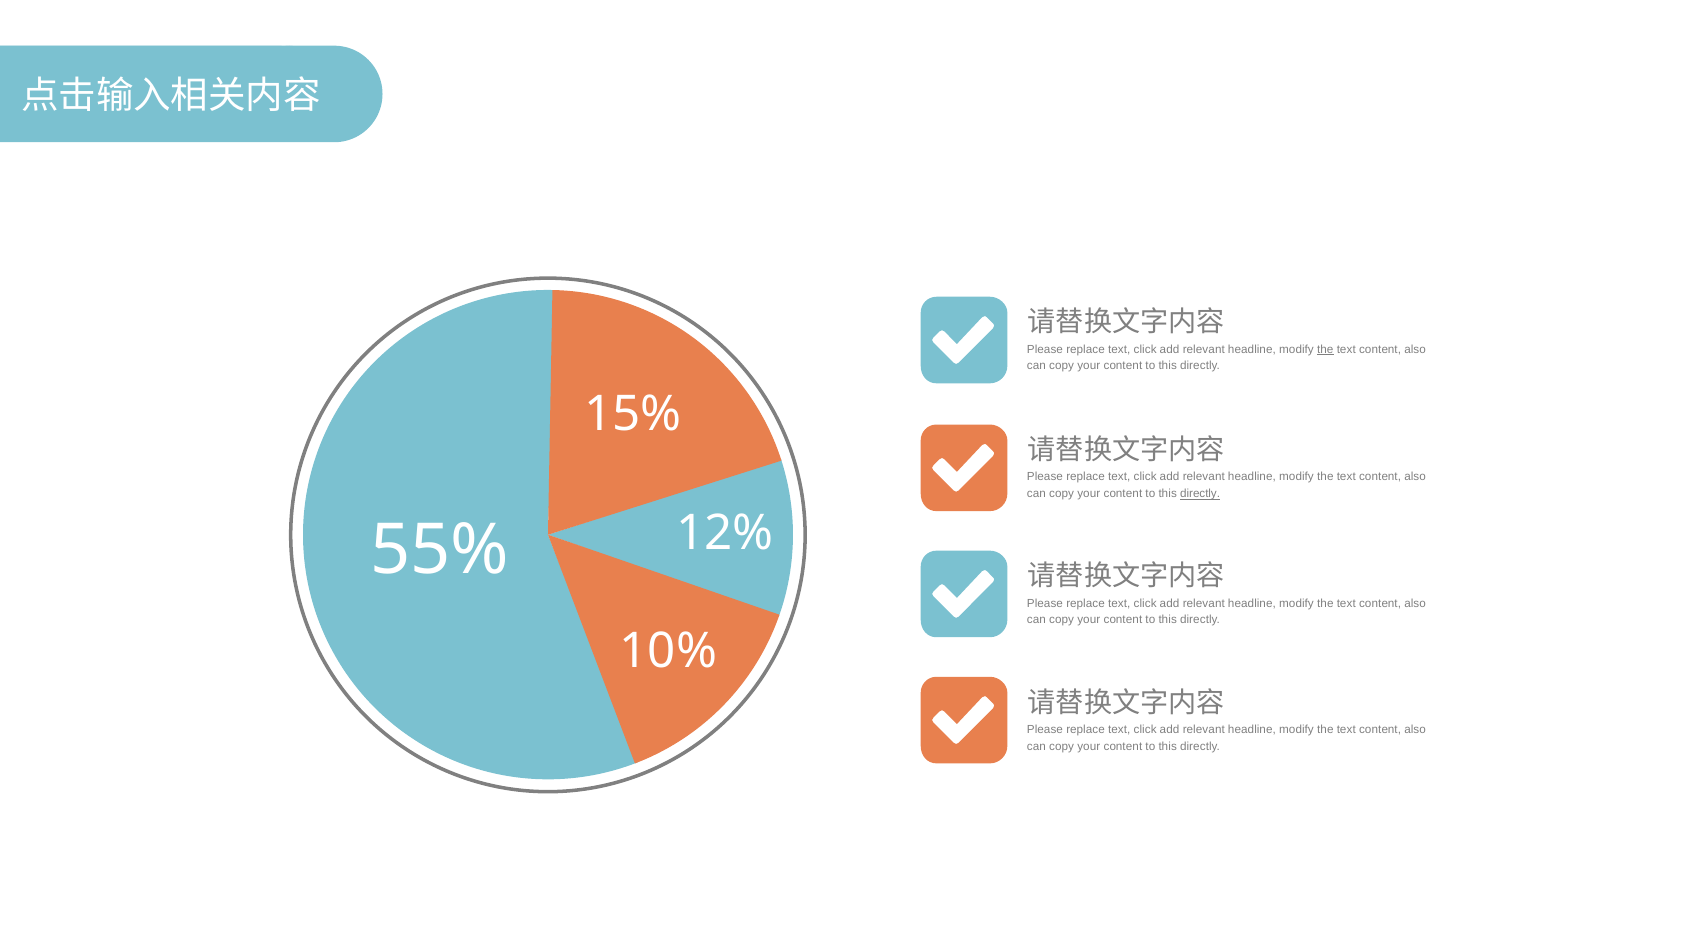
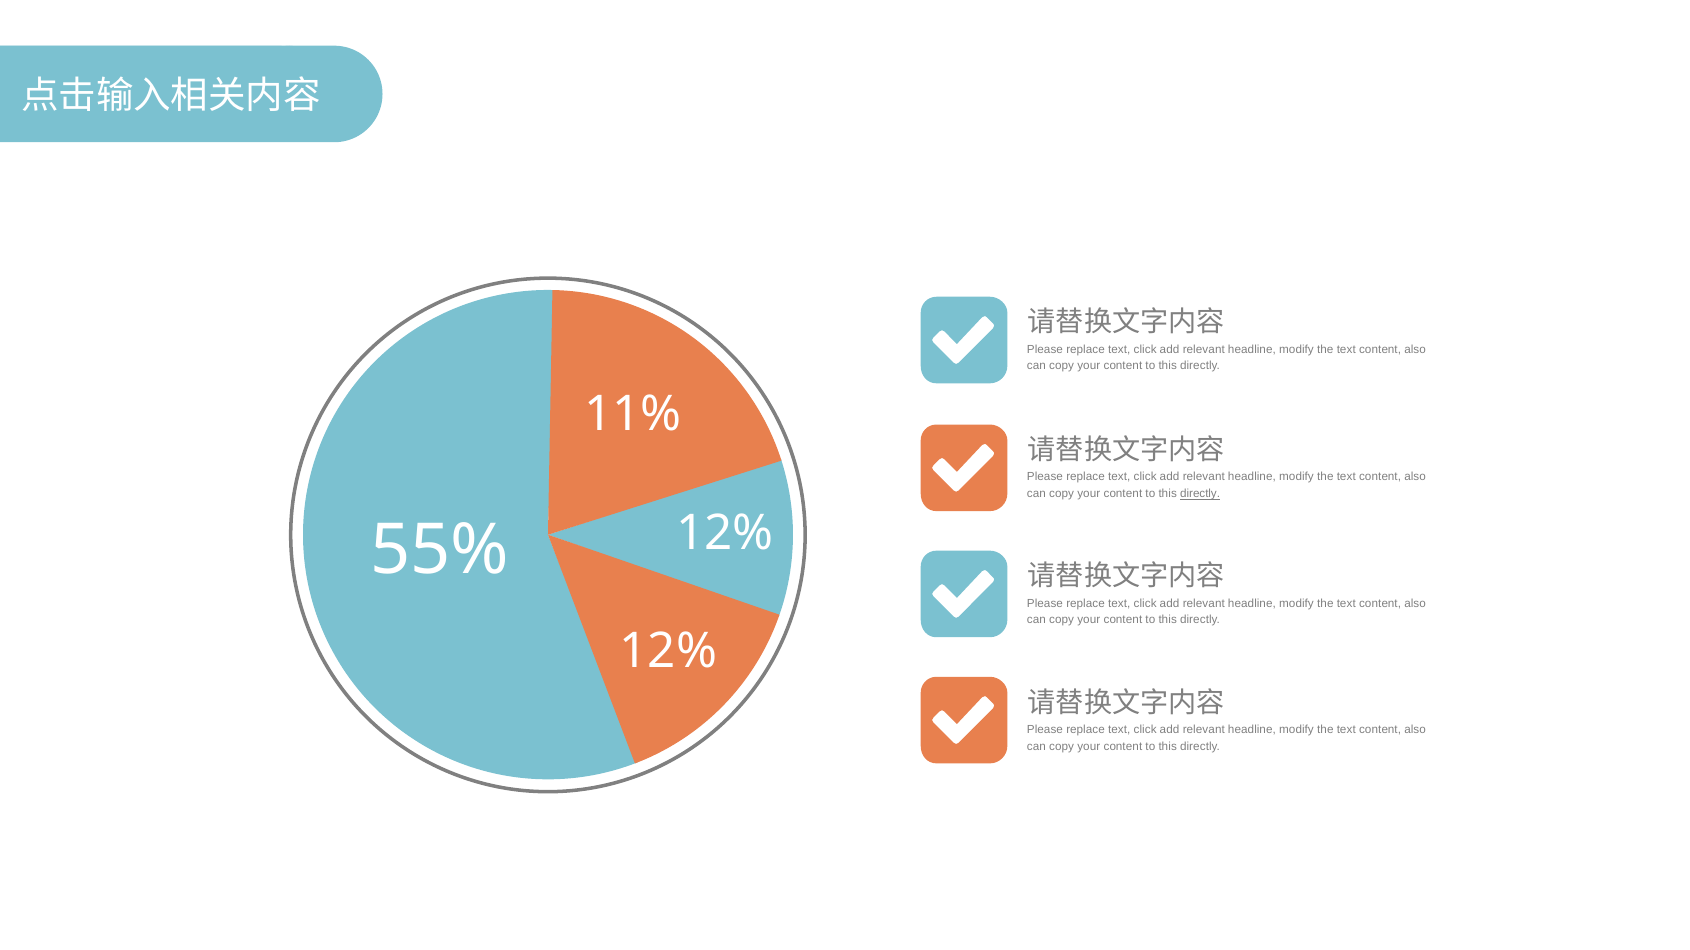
the at (1325, 350) underline: present -> none
15%: 15% -> 11%
10% at (668, 652): 10% -> 12%
